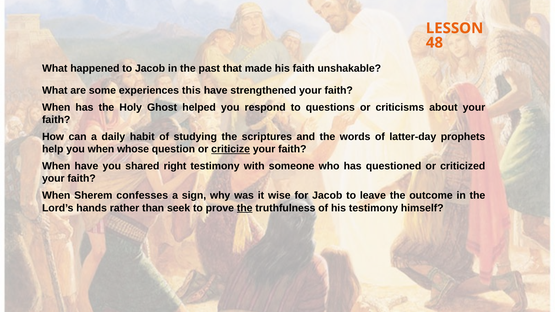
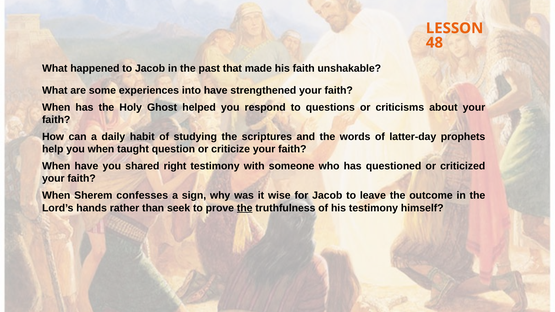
this: this -> into
whose: whose -> taught
criticize underline: present -> none
